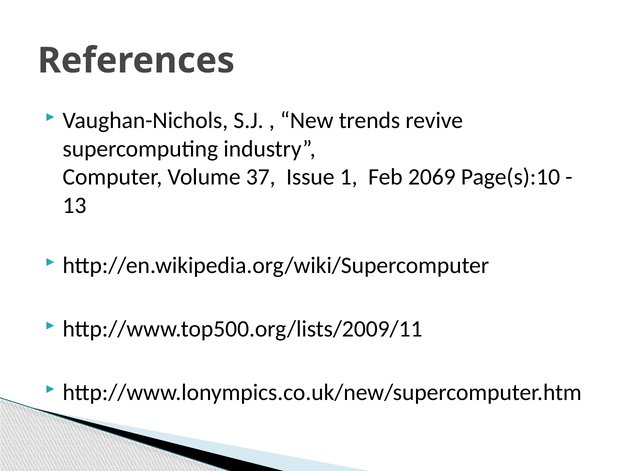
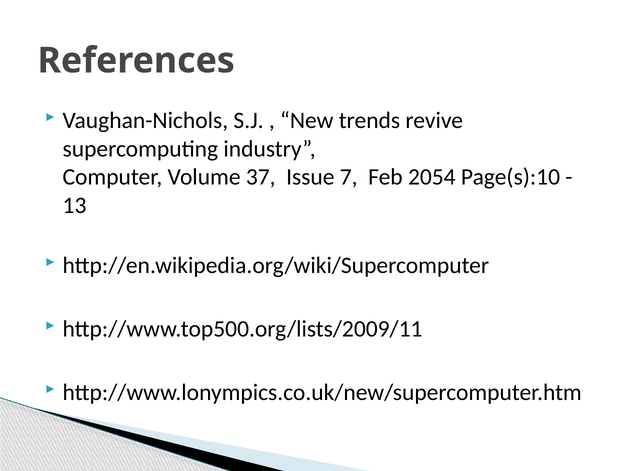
1: 1 -> 7
2069: 2069 -> 2054
